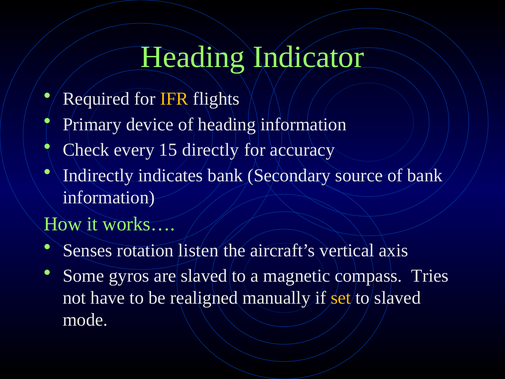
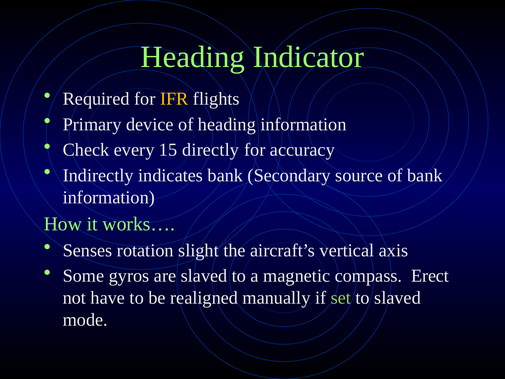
listen: listen -> slight
Tries: Tries -> Erect
set colour: yellow -> light green
